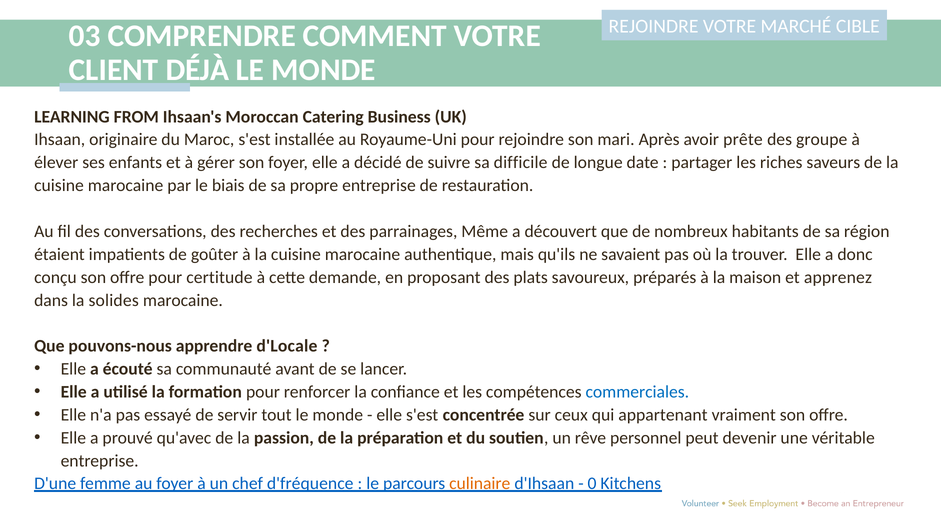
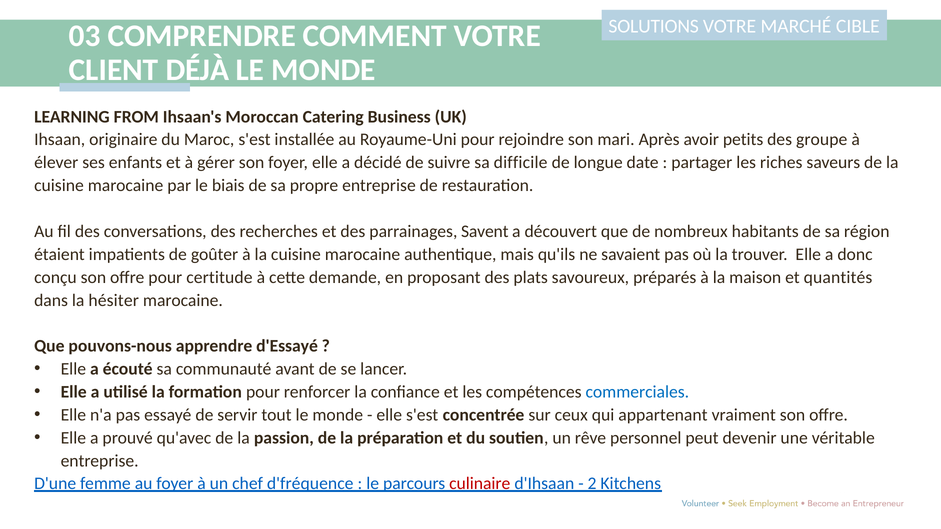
REJOINDRE at (654, 26): REJOINDRE -> SOLUTIONS
prête: prête -> petits
Même: Même -> Savent
apprenez: apprenez -> quantités
solides: solides -> hésiter
d'Locale: d'Locale -> d'Essayé
culinaire colour: orange -> red
0: 0 -> 2
